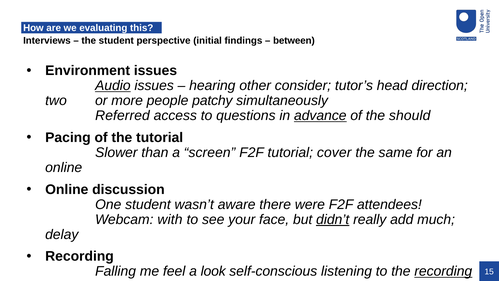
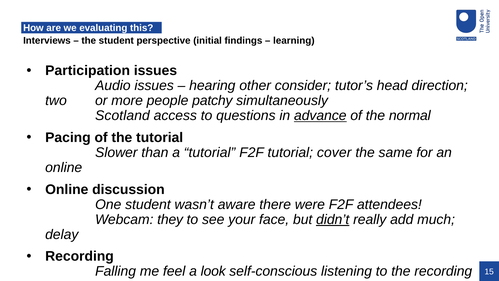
between: between -> learning
Environment: Environment -> Participation
Audio underline: present -> none
Referred: Referred -> Scotland
should: should -> normal
a screen: screen -> tutorial
with: with -> they
recording at (443, 271) underline: present -> none
